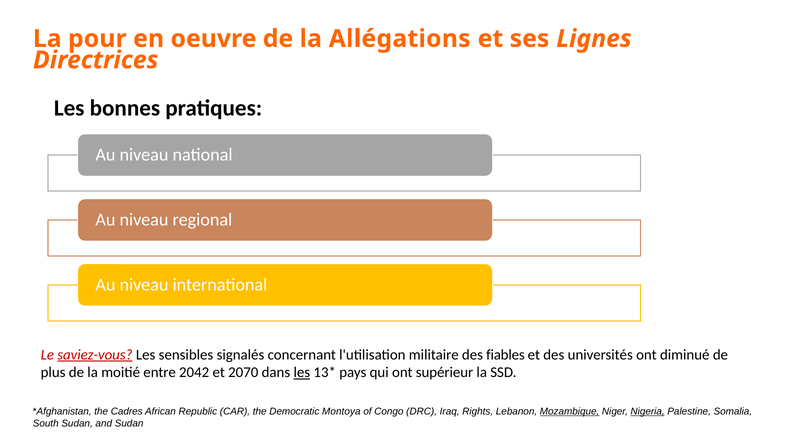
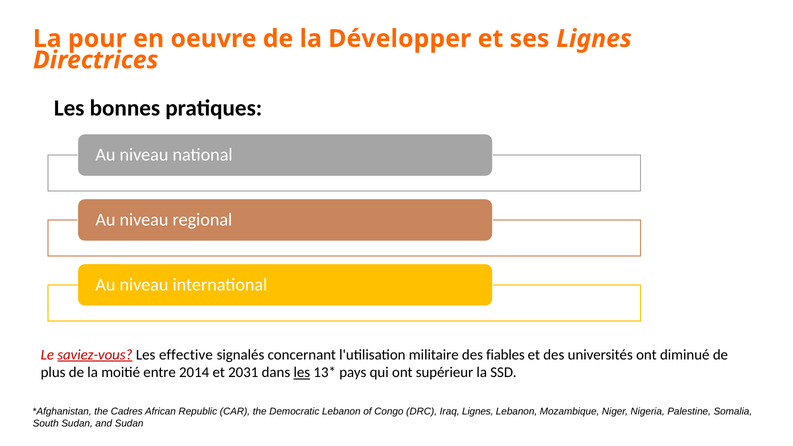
Allégations: Allégations -> Développer
sensibles: sensibles -> effective
2042: 2042 -> 2014
2070: 2070 -> 2031
Democratic Montoya: Montoya -> Lebanon
Iraq Rights: Rights -> Lignes
Mozambique underline: present -> none
Nigeria underline: present -> none
